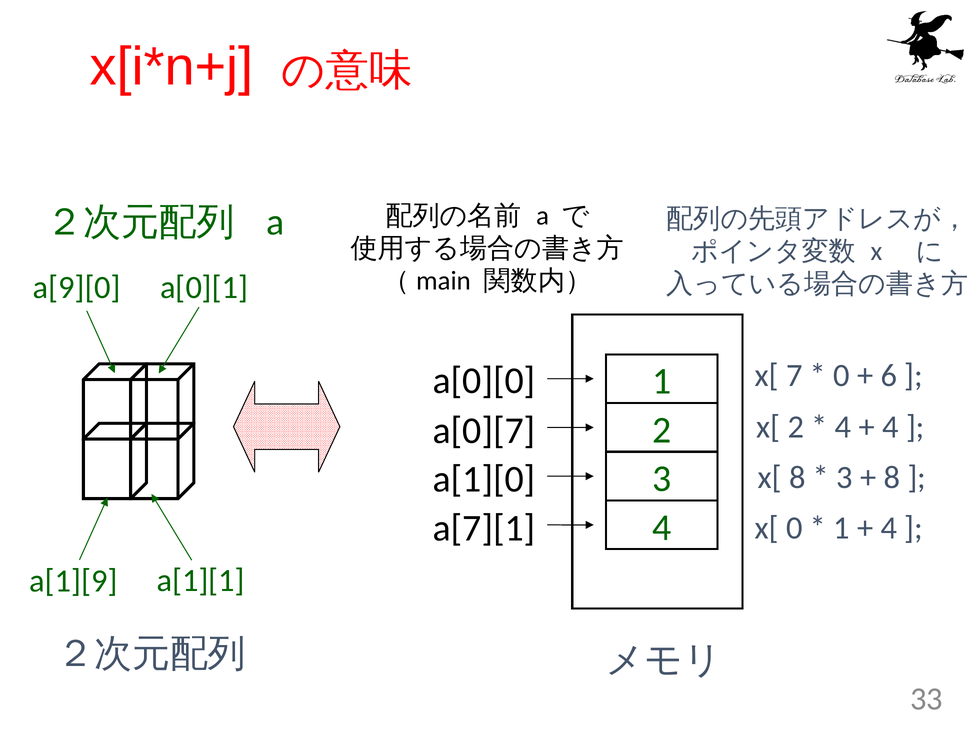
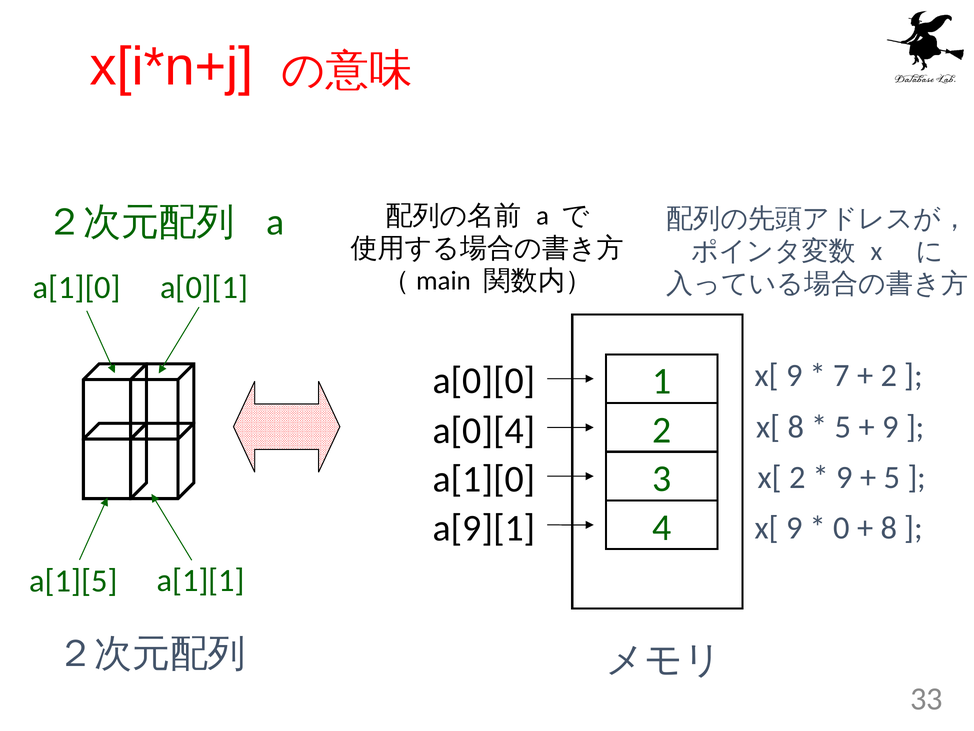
a[9][0 at (77, 287): a[9][0 -> a[1][0
7 at (794, 375): 7 -> 9
0 at (842, 375): 0 -> 7
6 at (889, 375): 6 -> 2
x[ 2: 2 -> 8
4 at (843, 427): 4 -> 5
4 at (890, 427): 4 -> 9
a[0][7: a[0][7 -> a[0][4
x[ 8: 8 -> 2
3 at (845, 477): 3 -> 9
8 at (892, 477): 8 -> 5
a[7][1: a[7][1 -> a[9][1
0 at (794, 528): 0 -> 9
1 at (841, 528): 1 -> 0
4 at (889, 528): 4 -> 8
a[1][9: a[1][9 -> a[1][5
